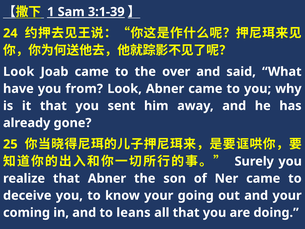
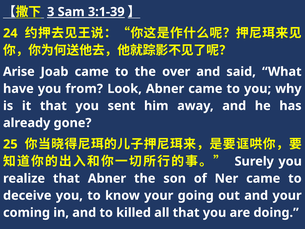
1: 1 -> 3
Look at (19, 72): Look -> Arise
leans: leans -> killed
